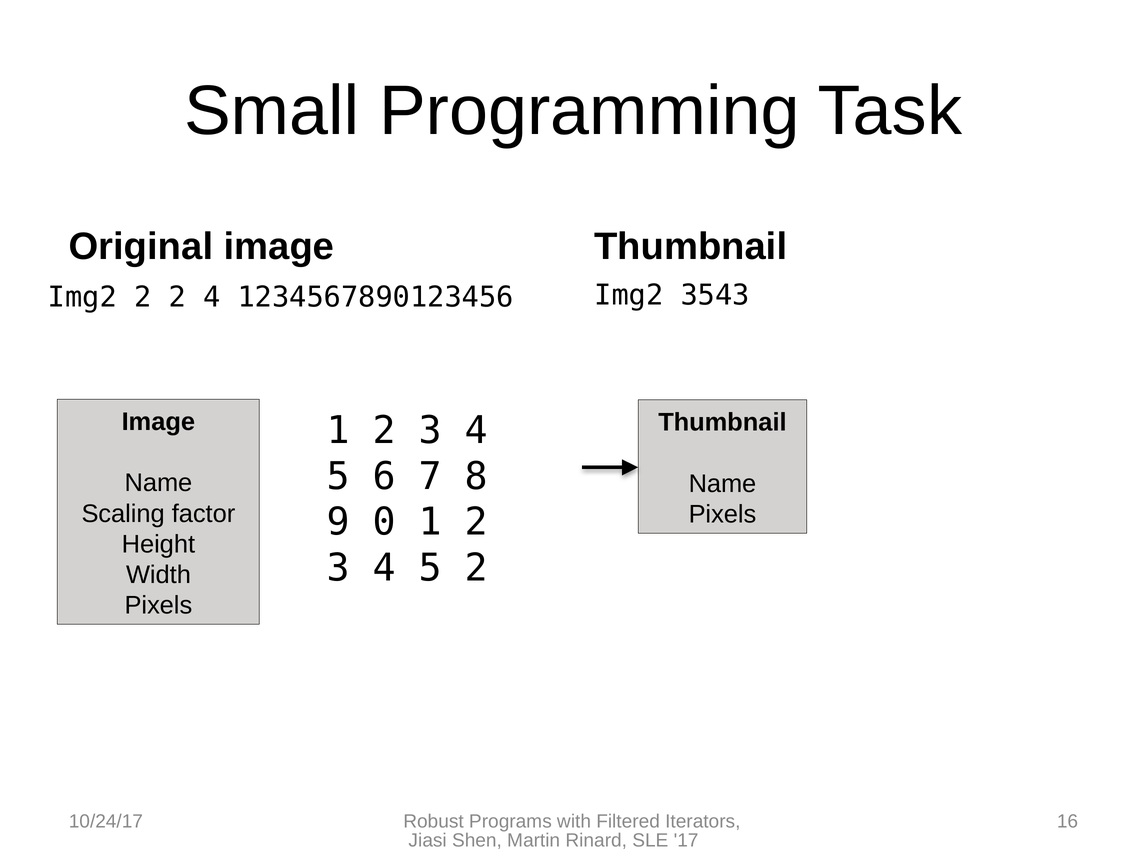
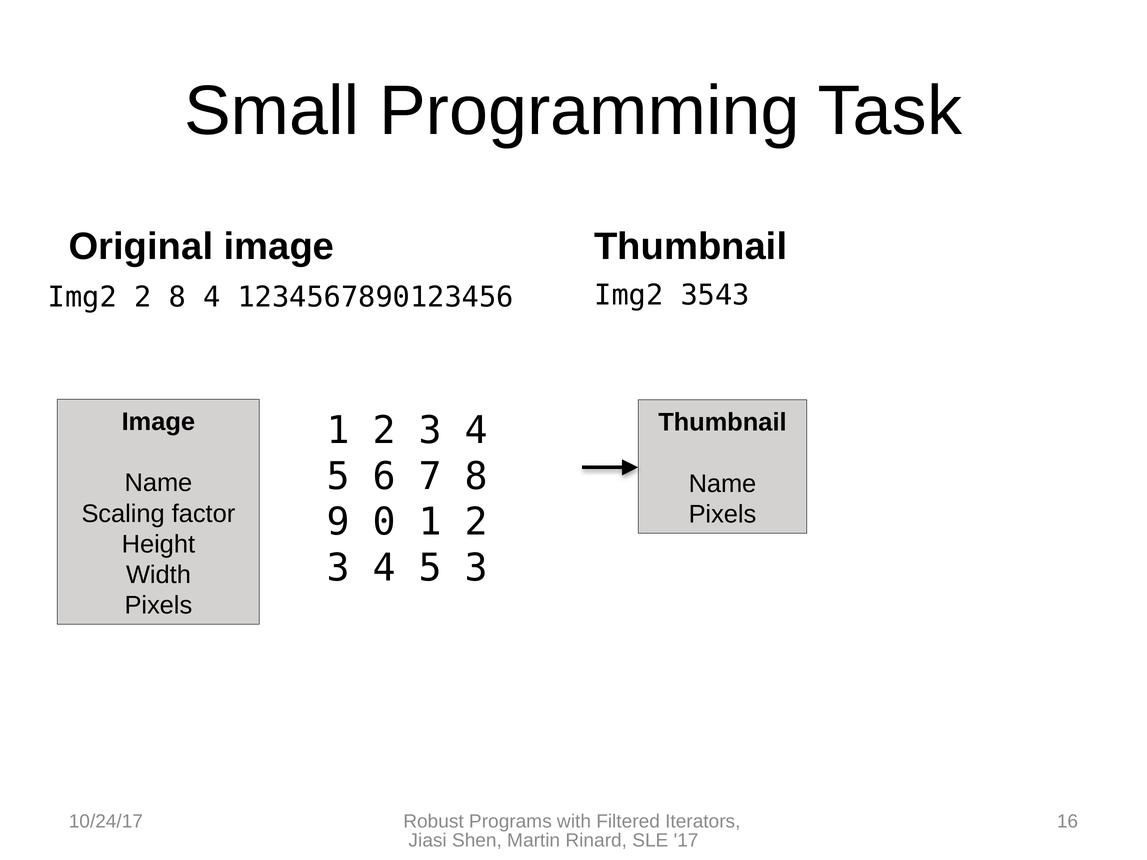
2 2: 2 -> 8
5 2: 2 -> 3
